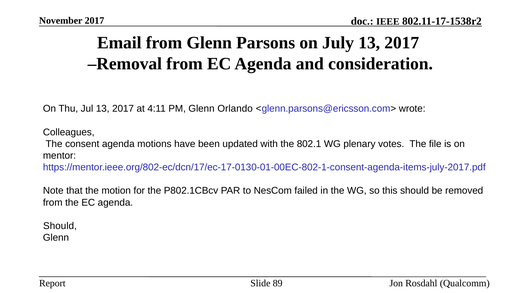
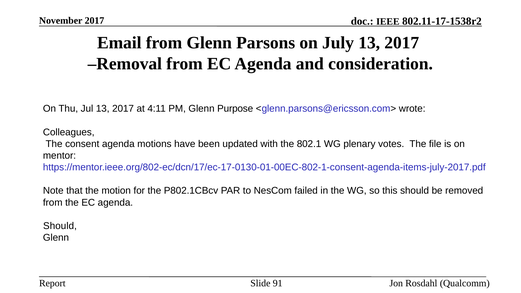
Orlando: Orlando -> Purpose
89: 89 -> 91
